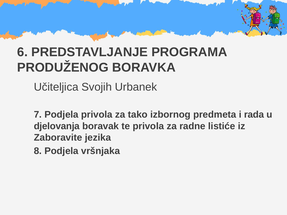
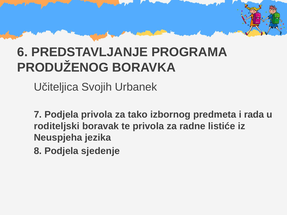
djelovanja: djelovanja -> roditeljski
Zaboravite: Zaboravite -> Neuspjeha
vršnjaka: vršnjaka -> sjedenje
